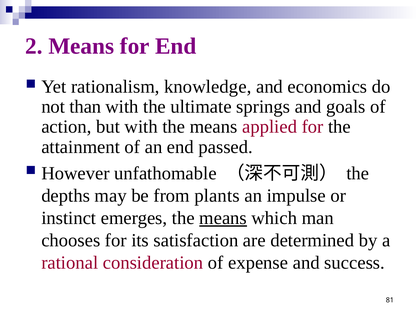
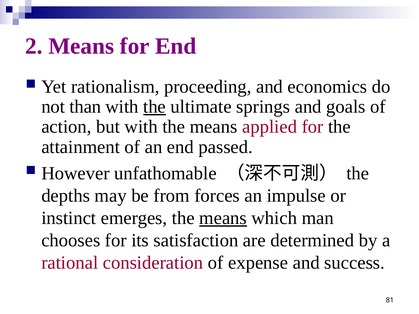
knowledge: knowledge -> proceeding
the at (155, 107) underline: none -> present
plants: plants -> forces
